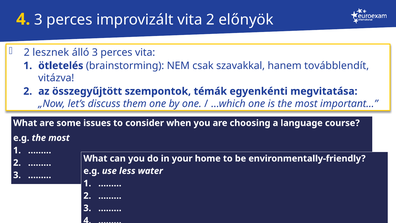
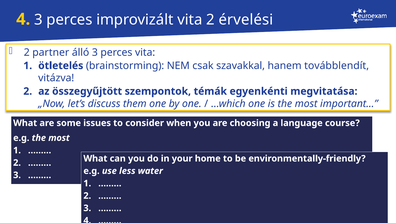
előnyök: előnyök -> érvelési
lesznek: lesznek -> partner
